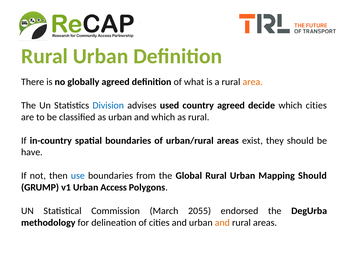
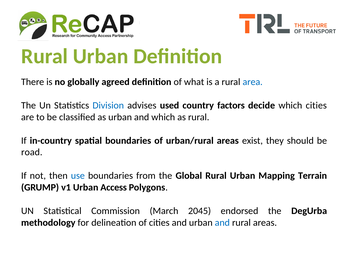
area colour: orange -> blue
country agreed: agreed -> factors
have: have -> road
Mapping Should: Should -> Terrain
2055: 2055 -> 2045
and at (222, 223) colour: orange -> blue
